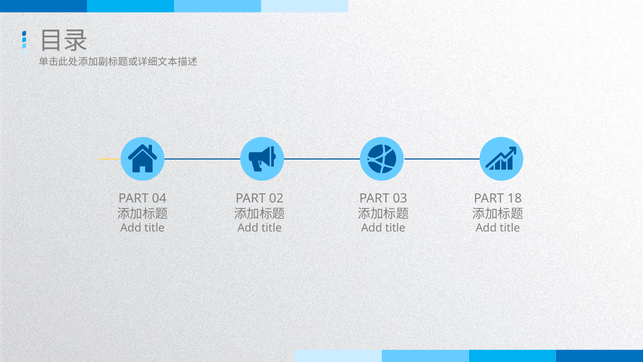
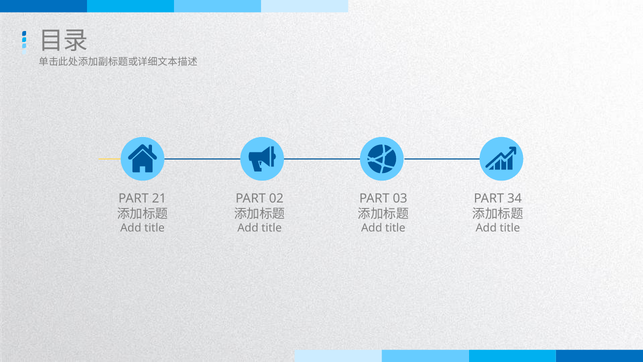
04: 04 -> 21
18: 18 -> 34
